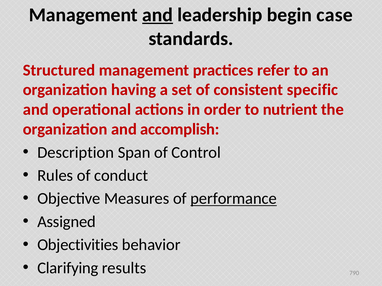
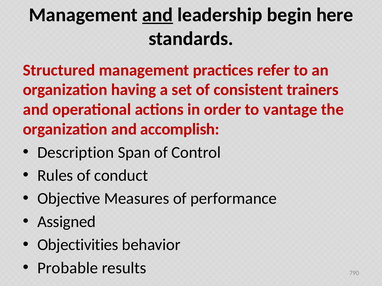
case: case -> here
specific: specific -> trainers
nutrient: nutrient -> vantage
performance underline: present -> none
Clarifying: Clarifying -> Probable
